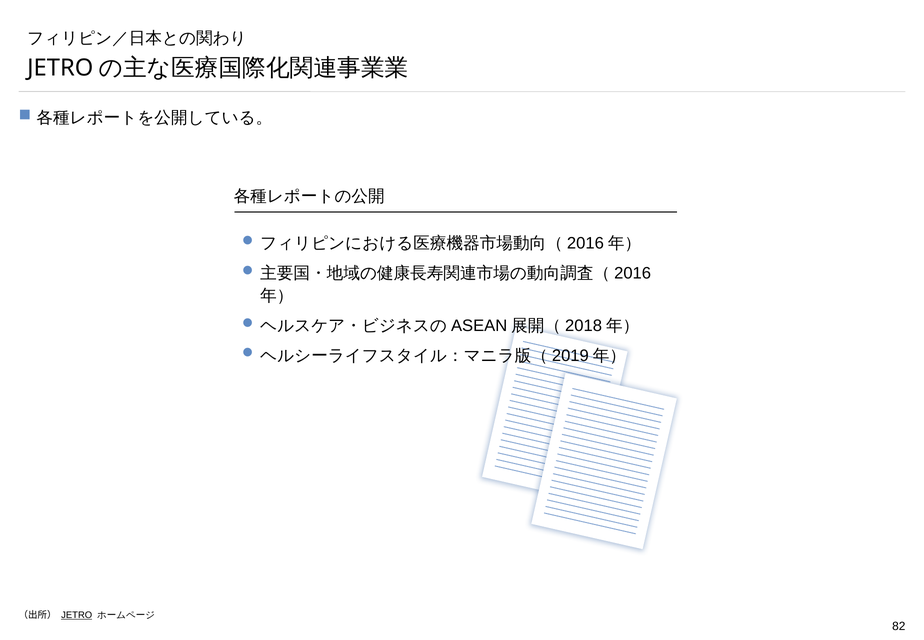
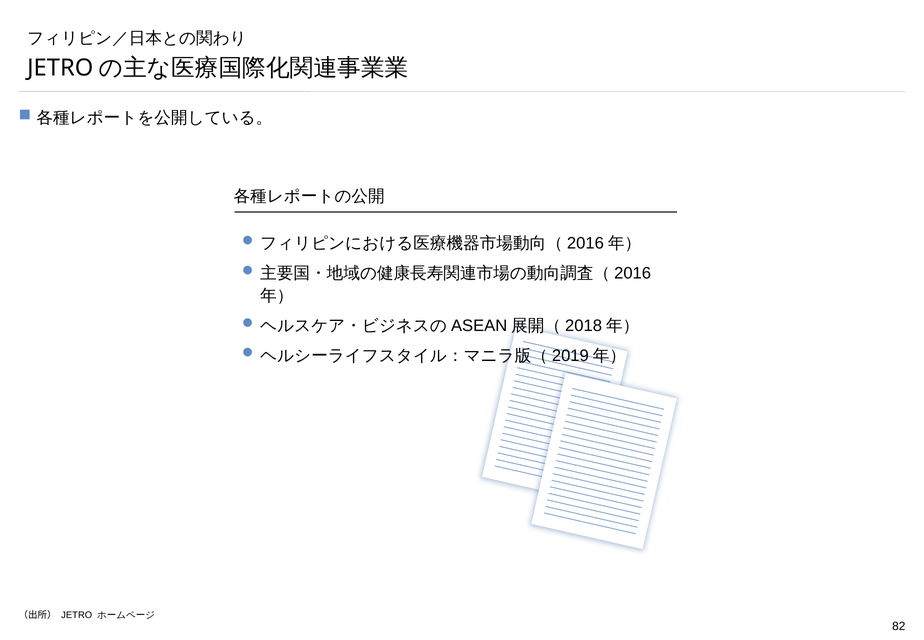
JETRO underline: present -> none
